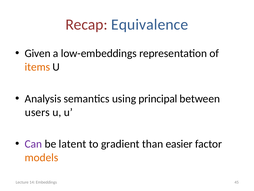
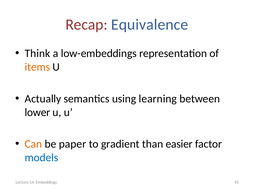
Given: Given -> Think
Analysis: Analysis -> Actually
principal: principal -> learning
users: users -> lower
Can colour: purple -> orange
latent: latent -> paper
models colour: orange -> blue
